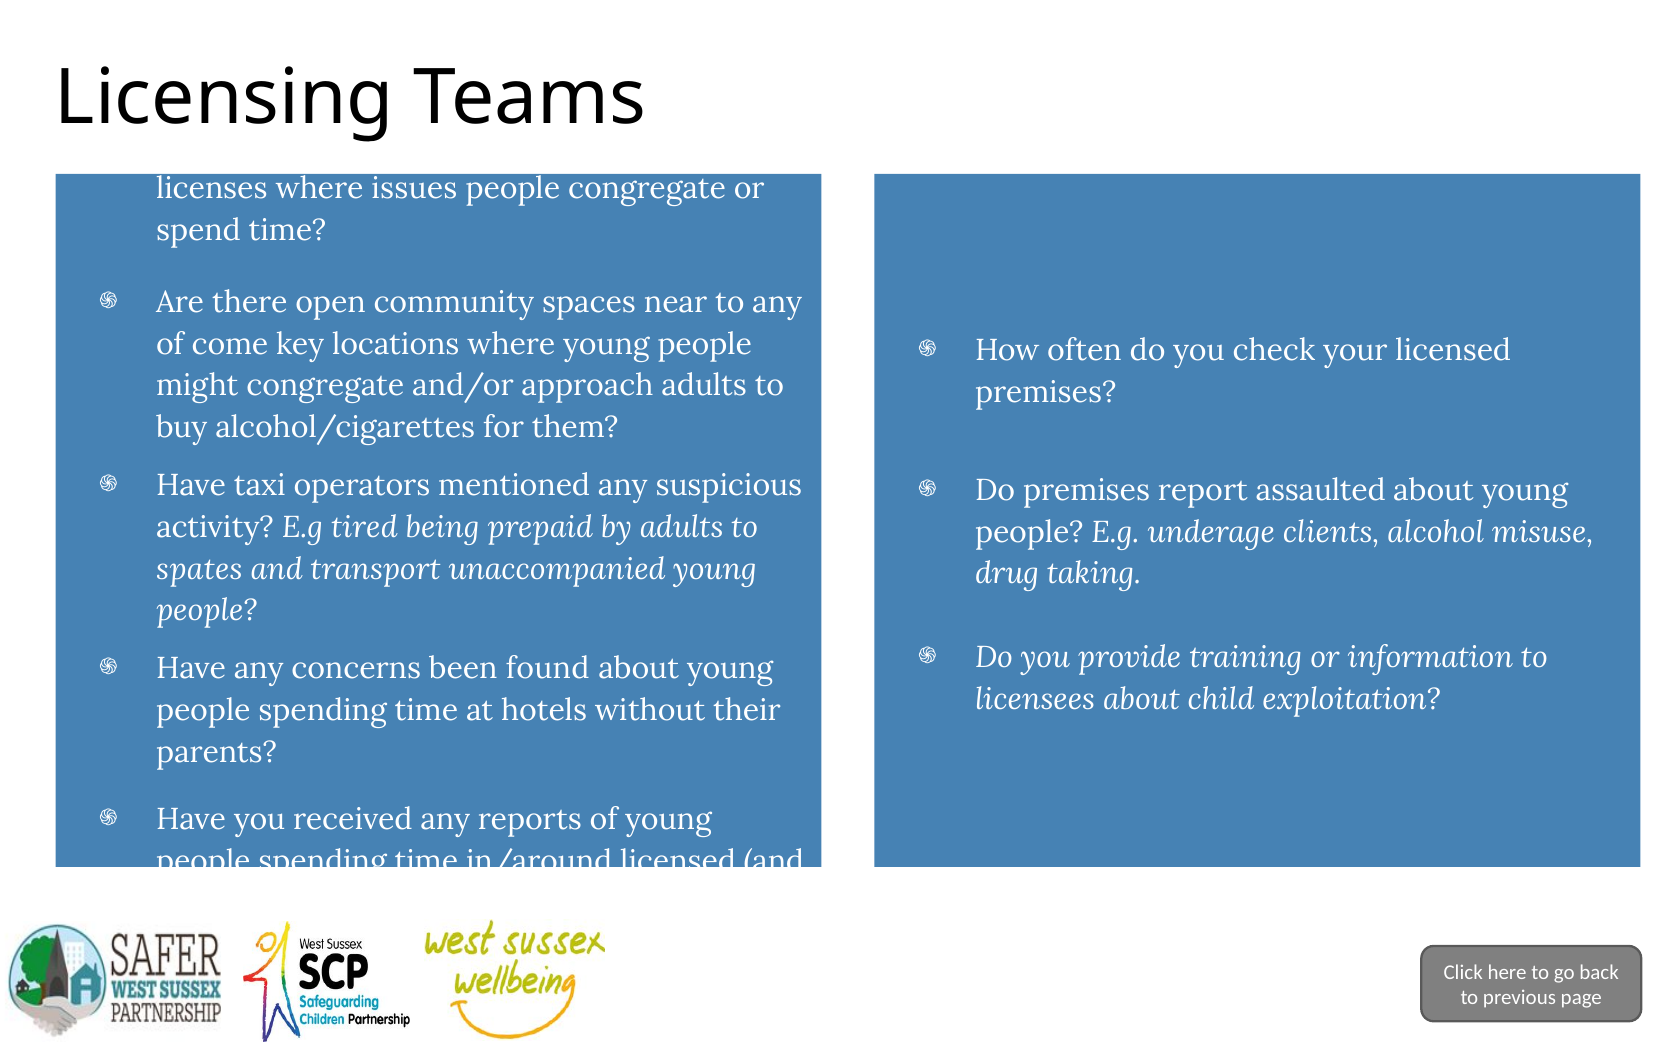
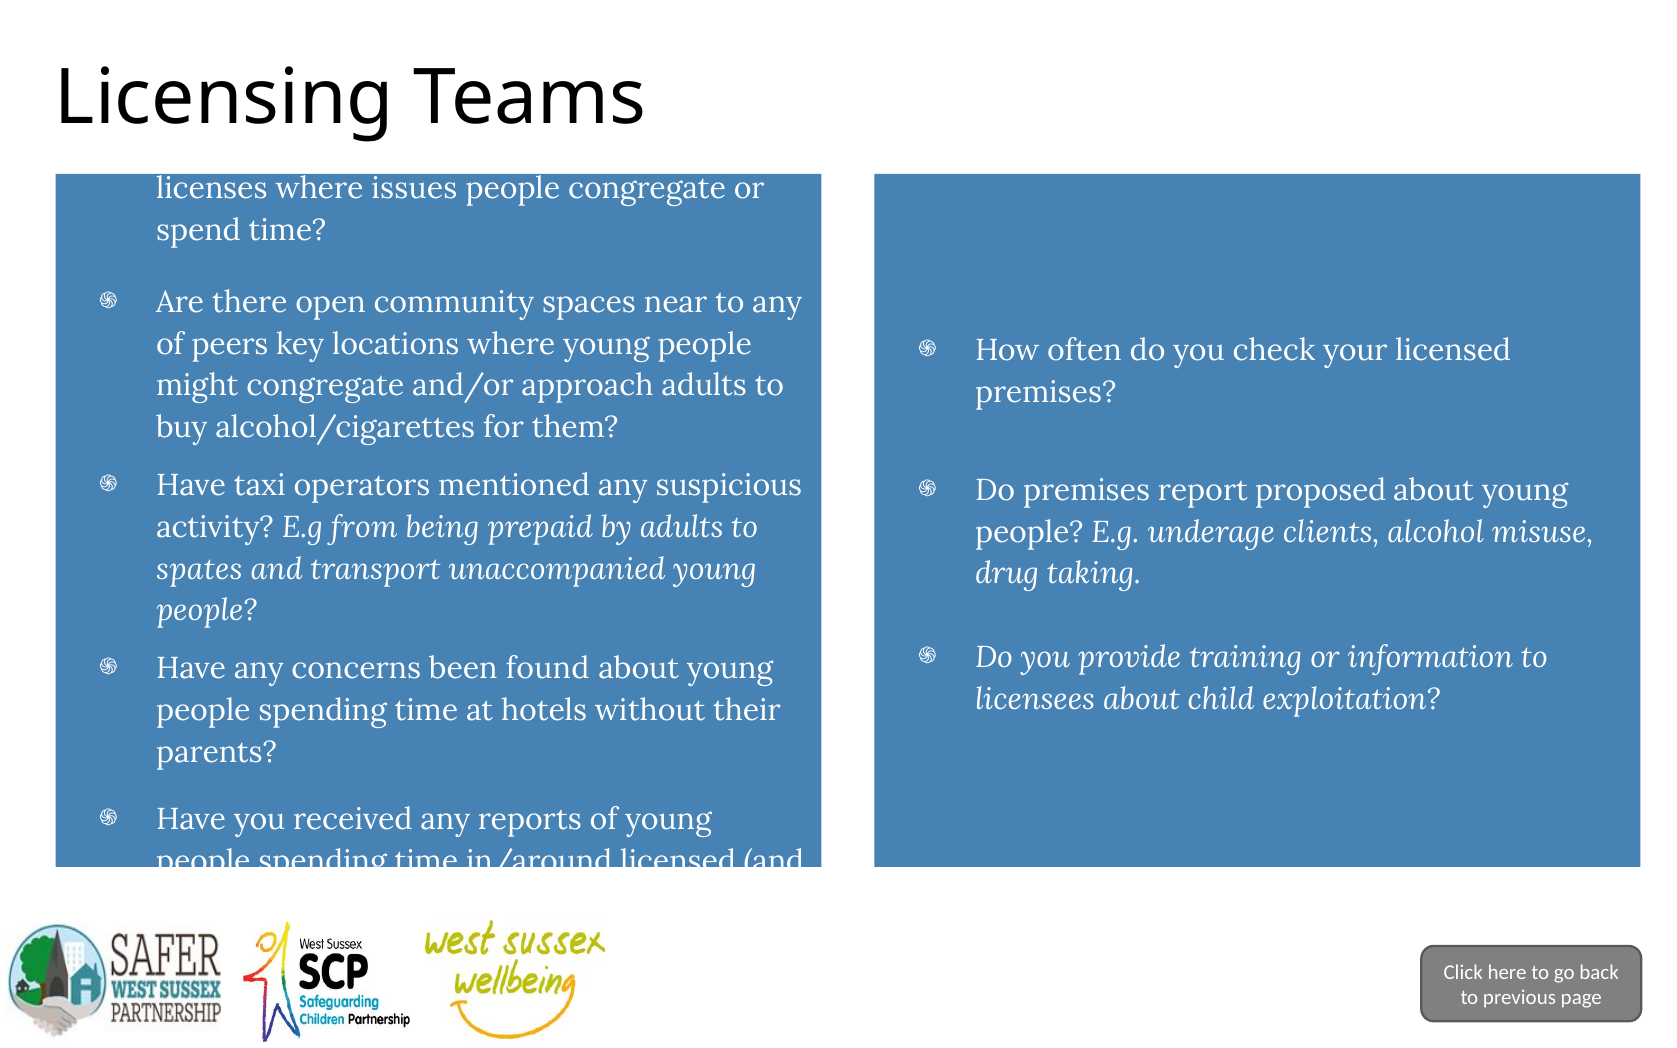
come: come -> peers
assaulted: assaulted -> proposed
tired: tired -> from
